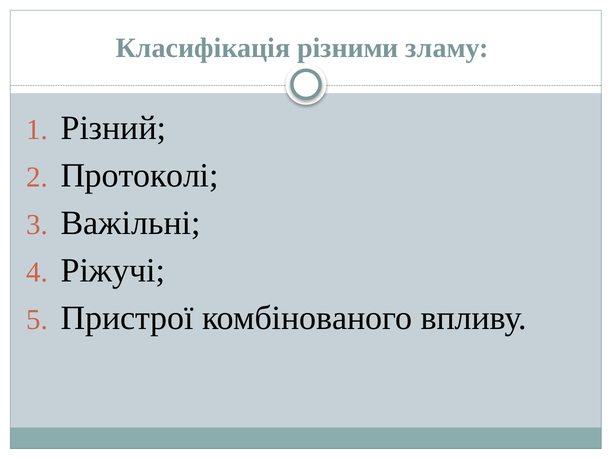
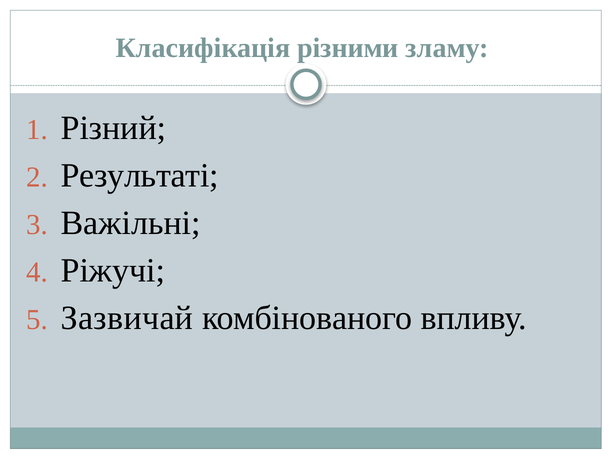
Протоколі: Протоколі -> Результаті
Пристрої: Пристрої -> Зазвичай
